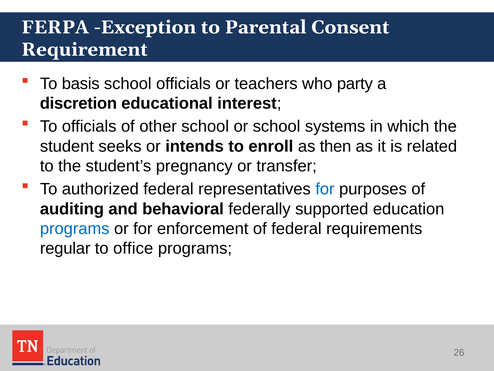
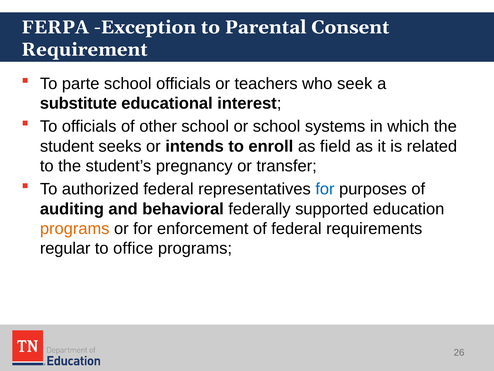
basis: basis -> parte
party: party -> seek
discretion: discretion -> substitute
then: then -> field
programs at (75, 228) colour: blue -> orange
